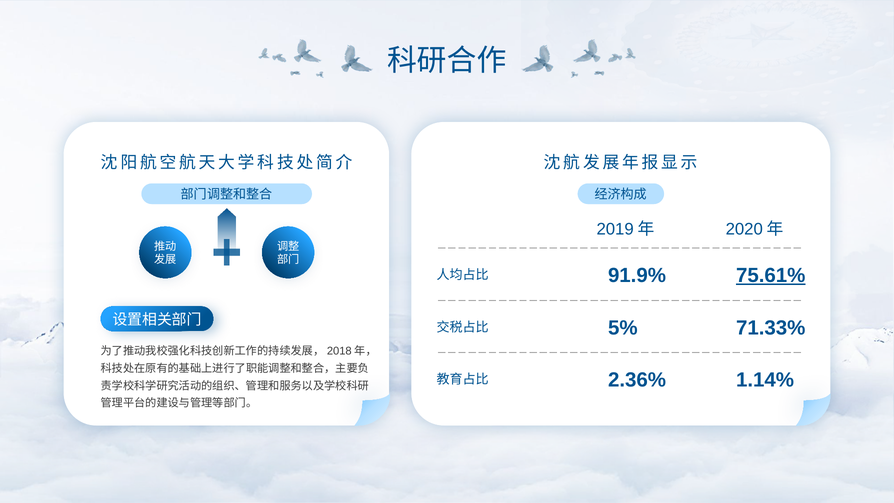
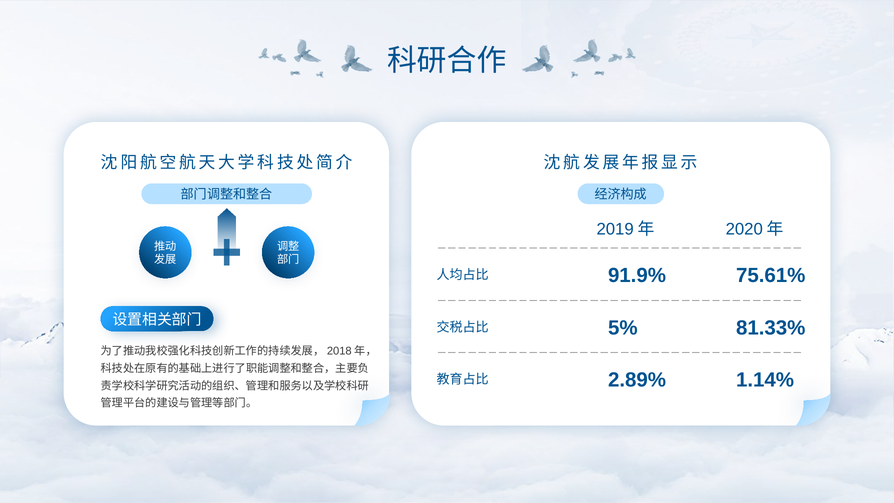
75.61% underline: present -> none
71.33%: 71.33% -> 81.33%
2.36%: 2.36% -> 2.89%
